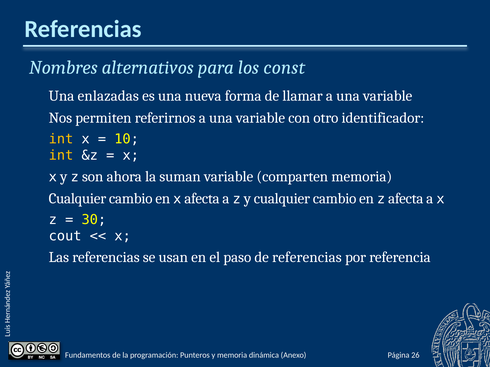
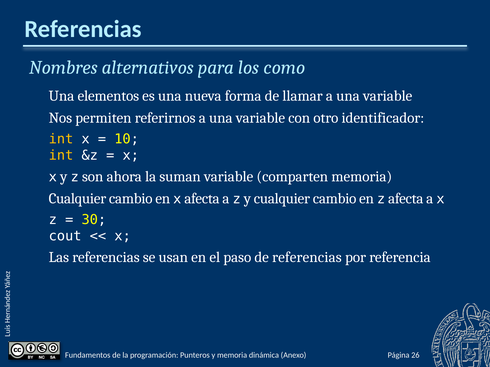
const: const -> como
enlazadas: enlazadas -> elementos
